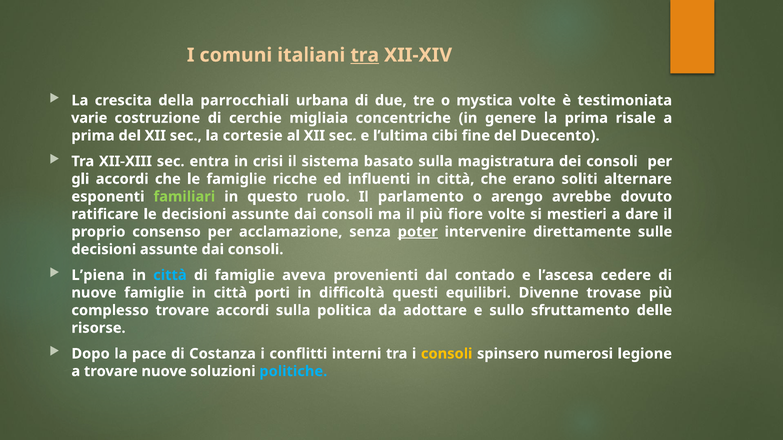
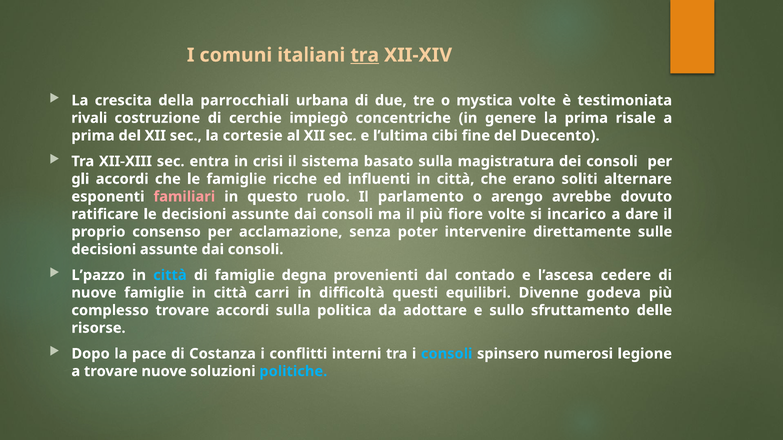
varie: varie -> rivali
migliaia: migliaia -> impiegò
familiari colour: light green -> pink
mestieri: mestieri -> incarico
poter underline: present -> none
L’piena: L’piena -> L’pazzo
aveva: aveva -> degna
porti: porti -> carri
trovase: trovase -> godeva
consoli at (447, 354) colour: yellow -> light blue
